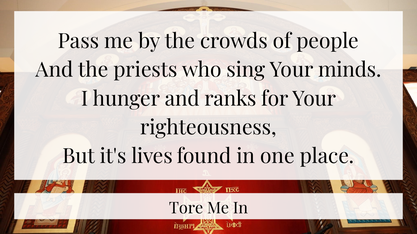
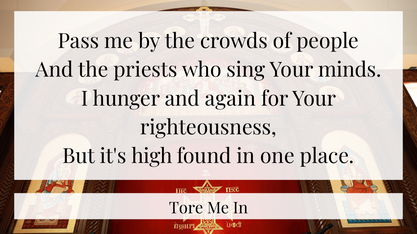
ranks: ranks -> again
lives: lives -> high
